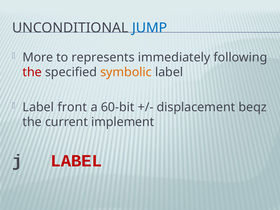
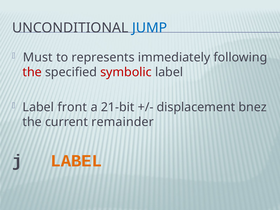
More: More -> Must
symbolic colour: orange -> red
60-bit: 60-bit -> 21-bit
beqz: beqz -> bnez
implement: implement -> remainder
LABEL at (76, 161) colour: red -> orange
